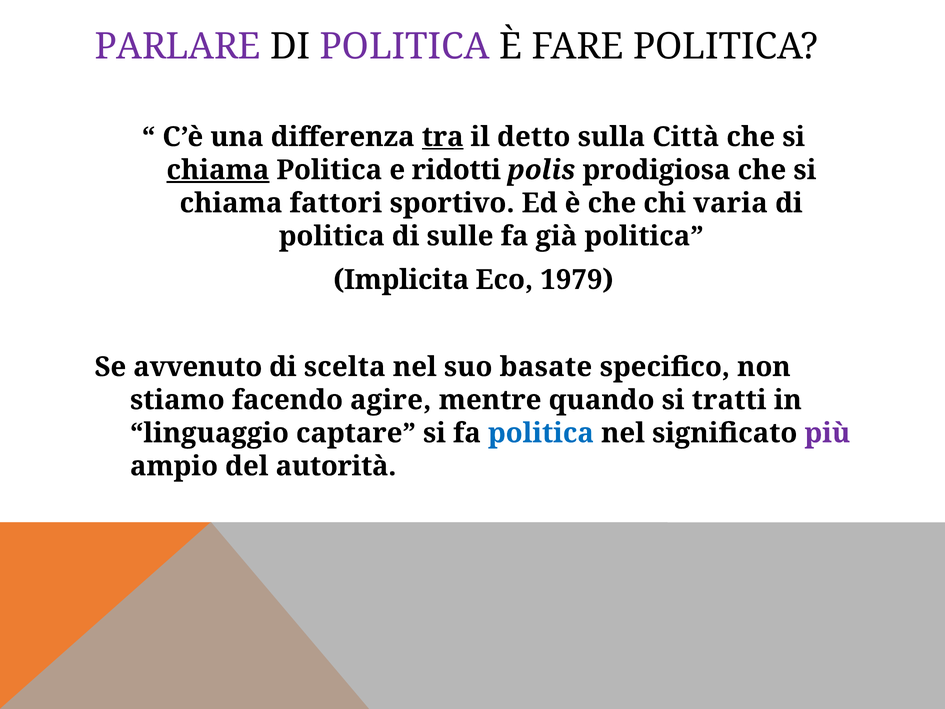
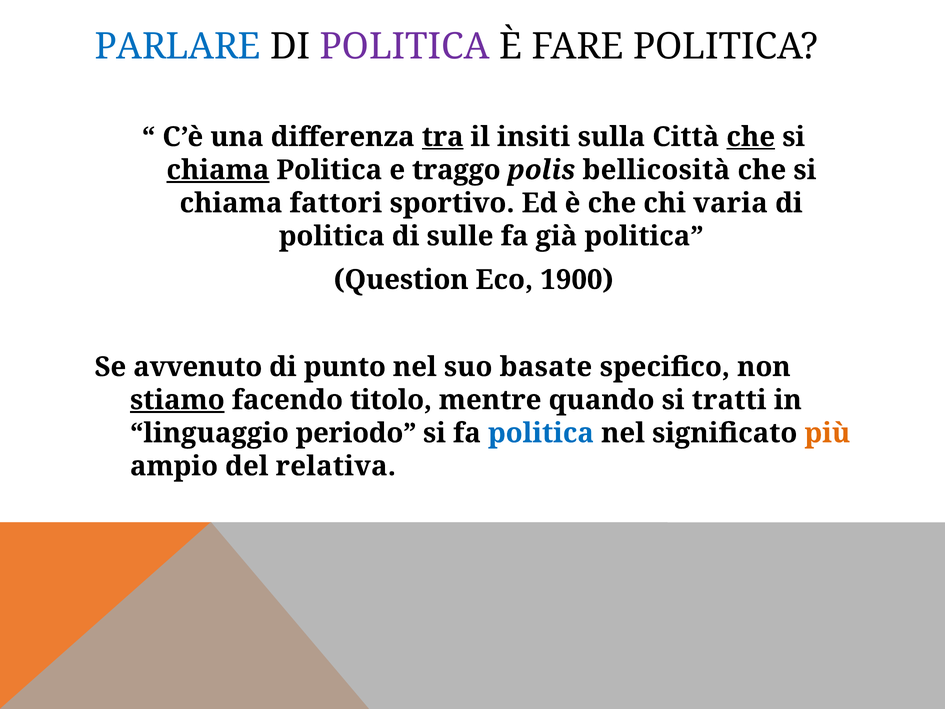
PARLARE colour: purple -> blue
detto: detto -> insiti
che at (751, 137) underline: none -> present
ridotti: ridotti -> traggo
prodigiosa: prodigiosa -> bellicosità
Implicita: Implicita -> Question
1979: 1979 -> 1900
scelta: scelta -> punto
stiamo underline: none -> present
agire: agire -> titolo
captare: captare -> periodo
più colour: purple -> orange
autorità: autorità -> relativa
